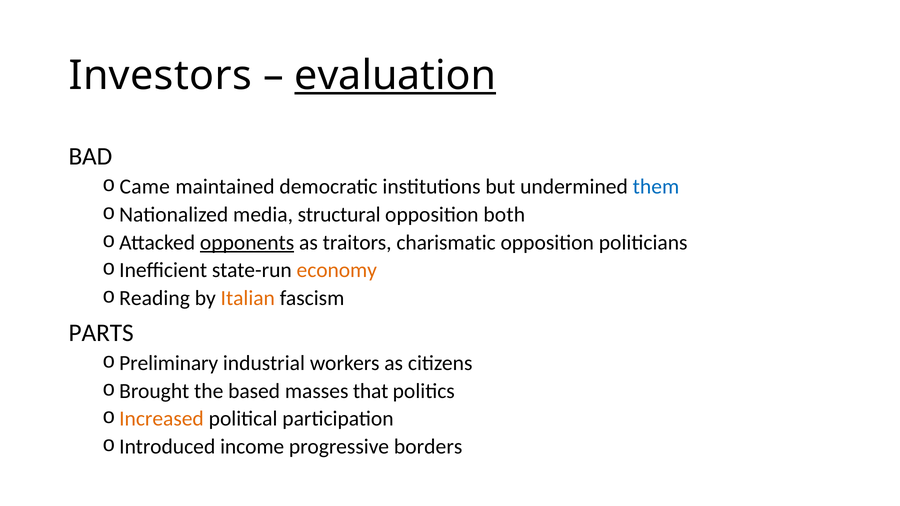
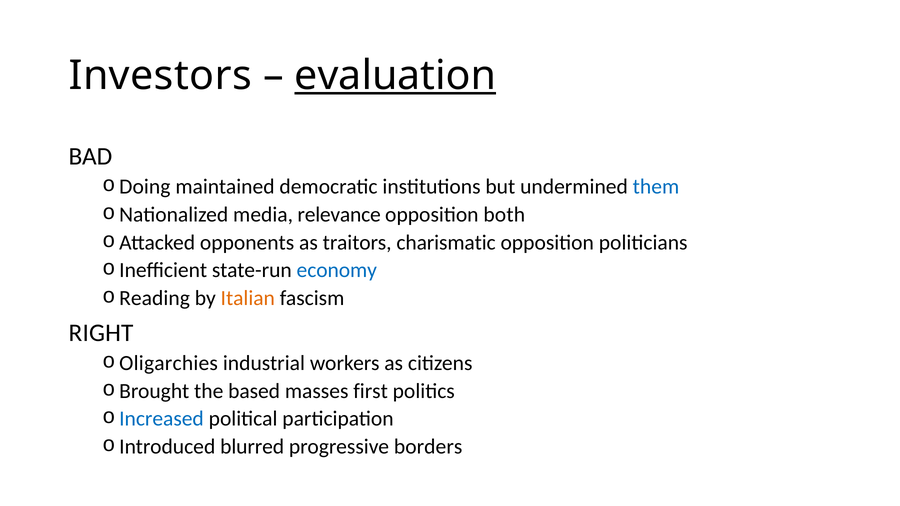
Came: Came -> Doing
structural: structural -> relevance
opponents underline: present -> none
economy colour: orange -> blue
PARTS: PARTS -> RIGHT
Preliminary: Preliminary -> Oligarchies
that: that -> first
Increased colour: orange -> blue
income: income -> blurred
